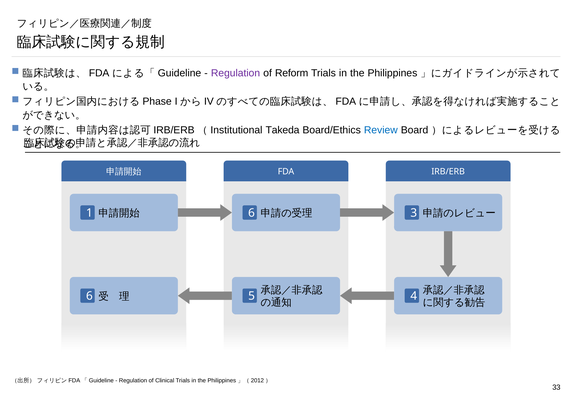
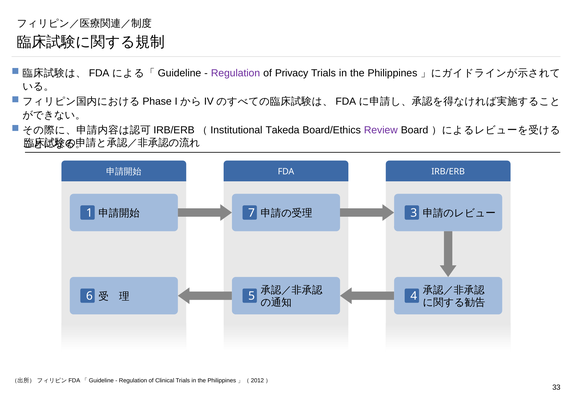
Reform: Reform -> Privacy
Review colour: blue -> purple
1 6: 6 -> 7
